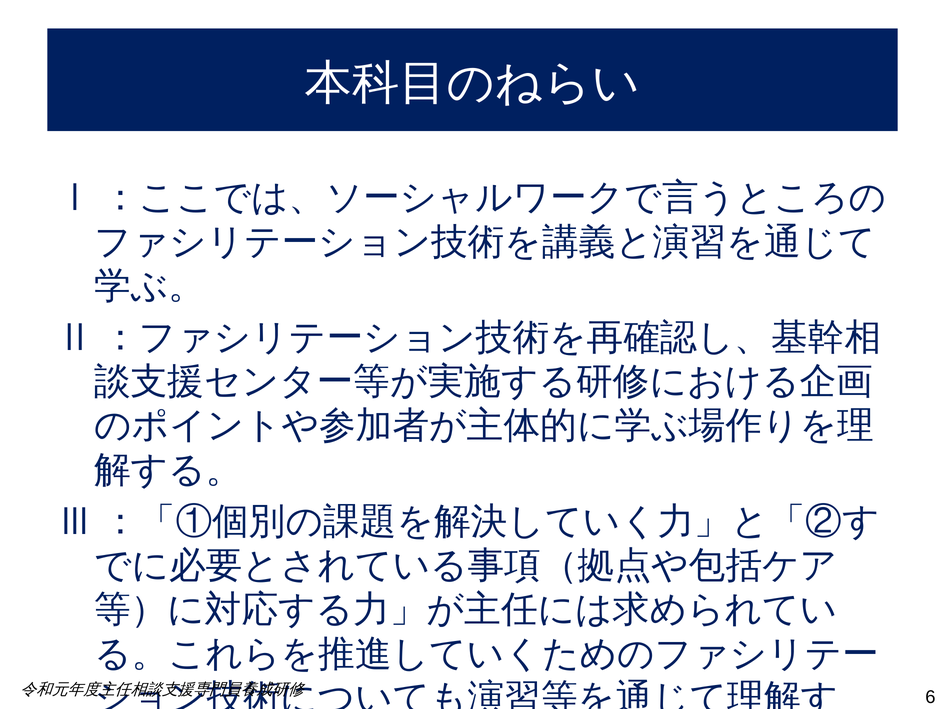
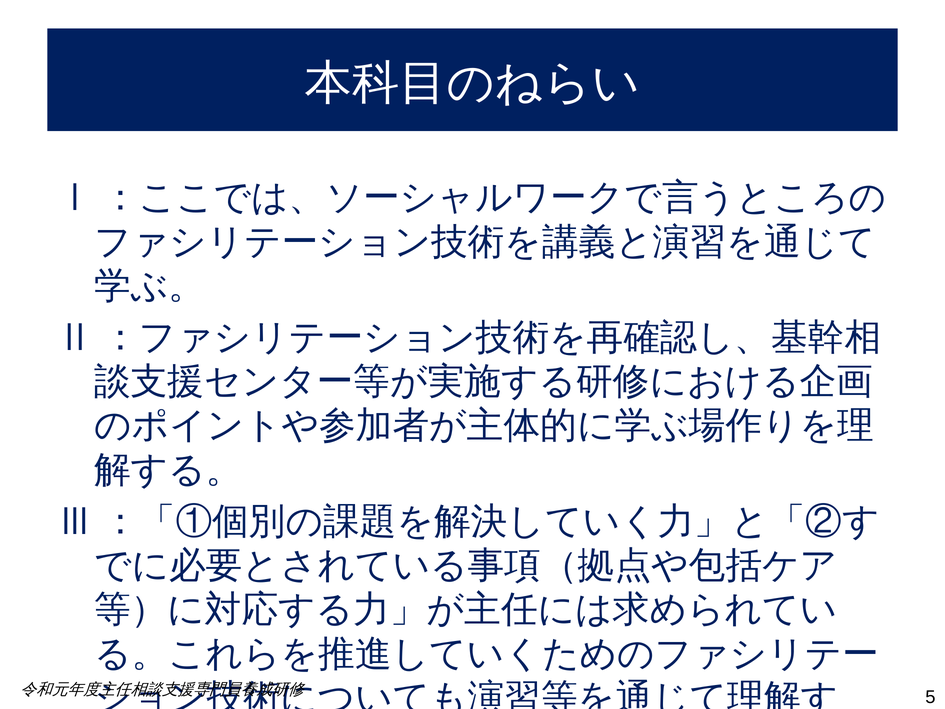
6: 6 -> 5
